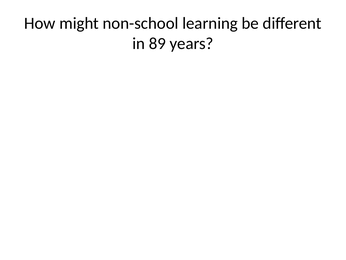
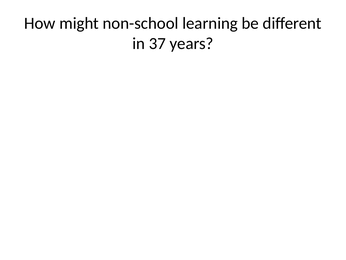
89: 89 -> 37
